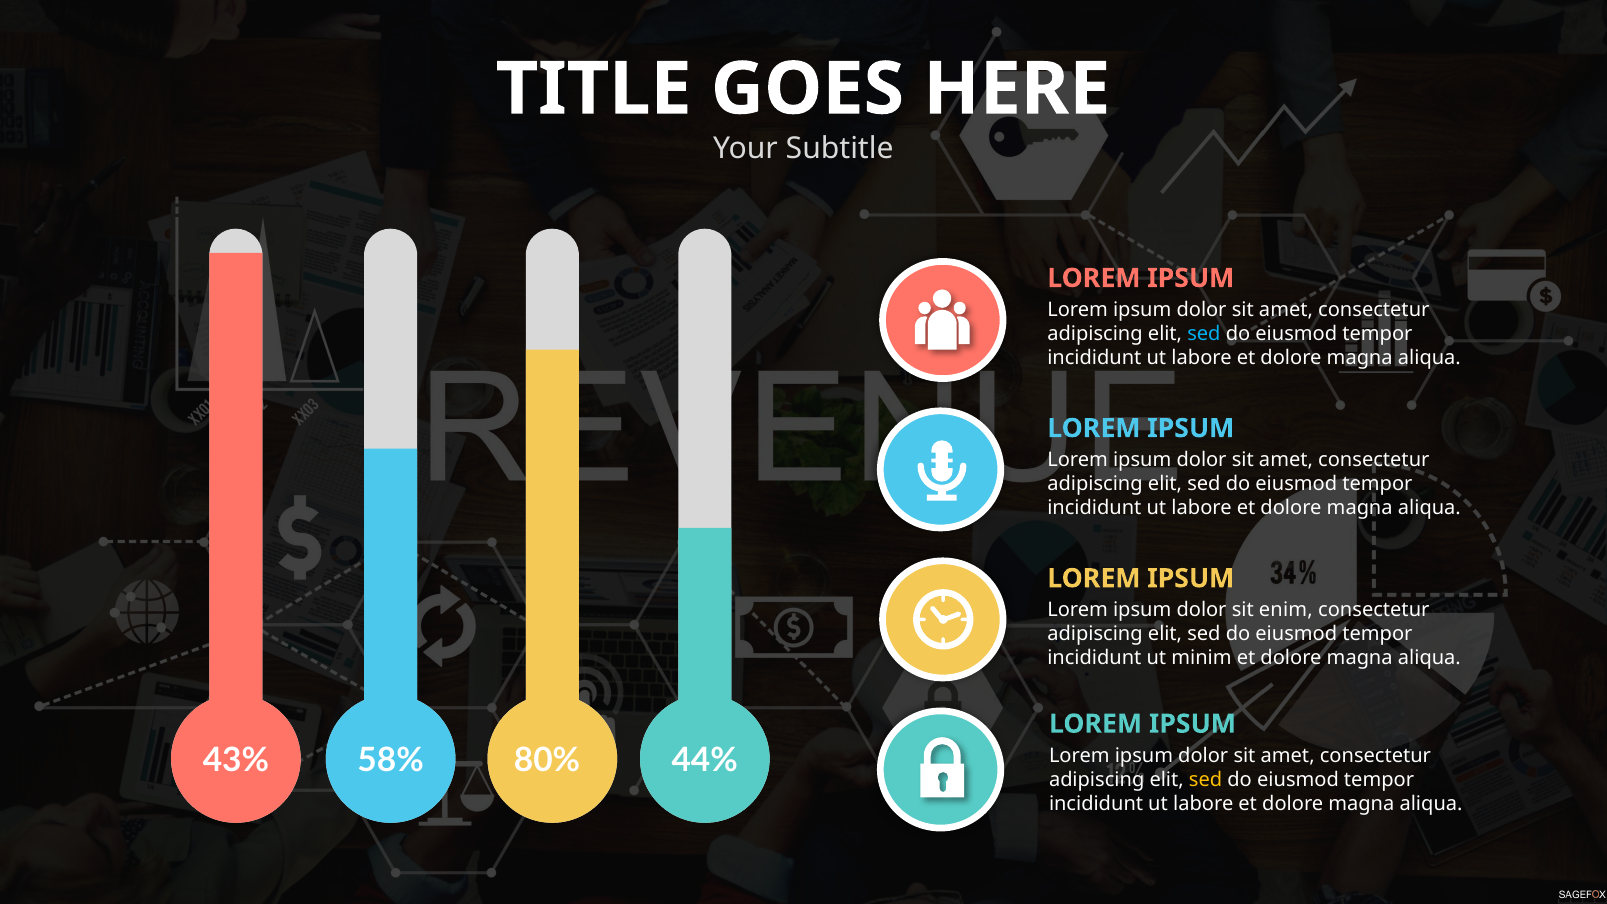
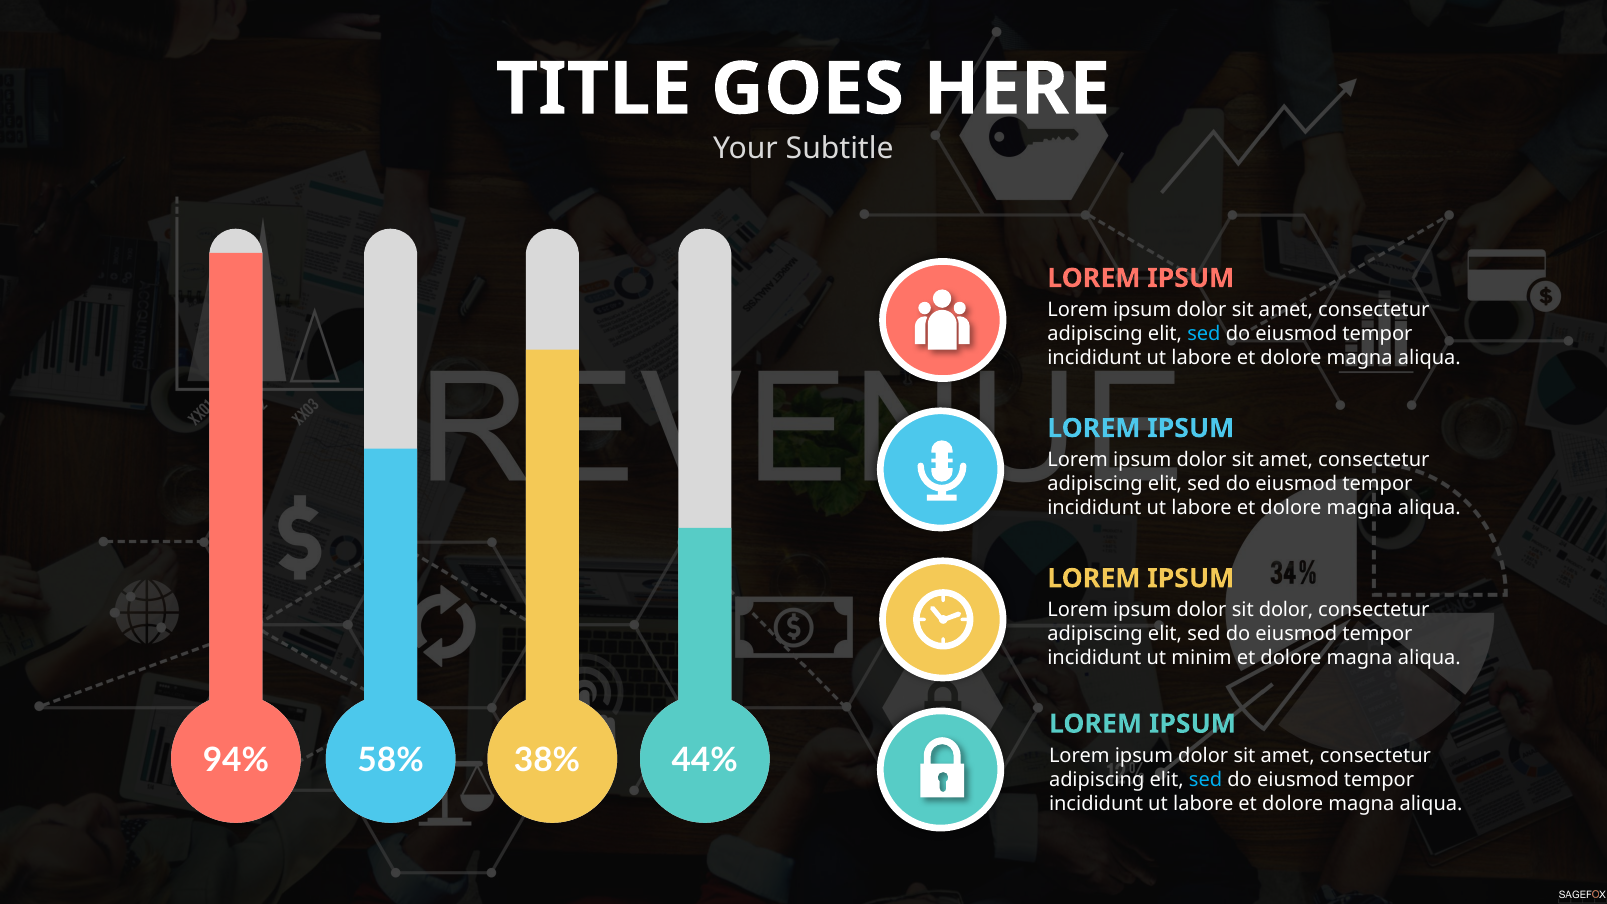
sit enim: enim -> dolor
43%: 43% -> 94%
80%: 80% -> 38%
sed at (1206, 780) colour: yellow -> light blue
